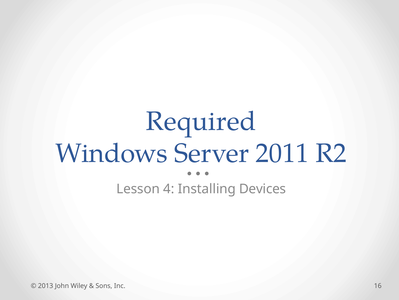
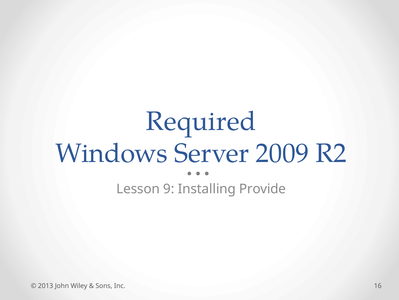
2011: 2011 -> 2009
4: 4 -> 9
Devices: Devices -> Provide
